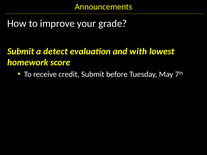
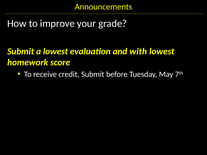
a detect: detect -> lowest
